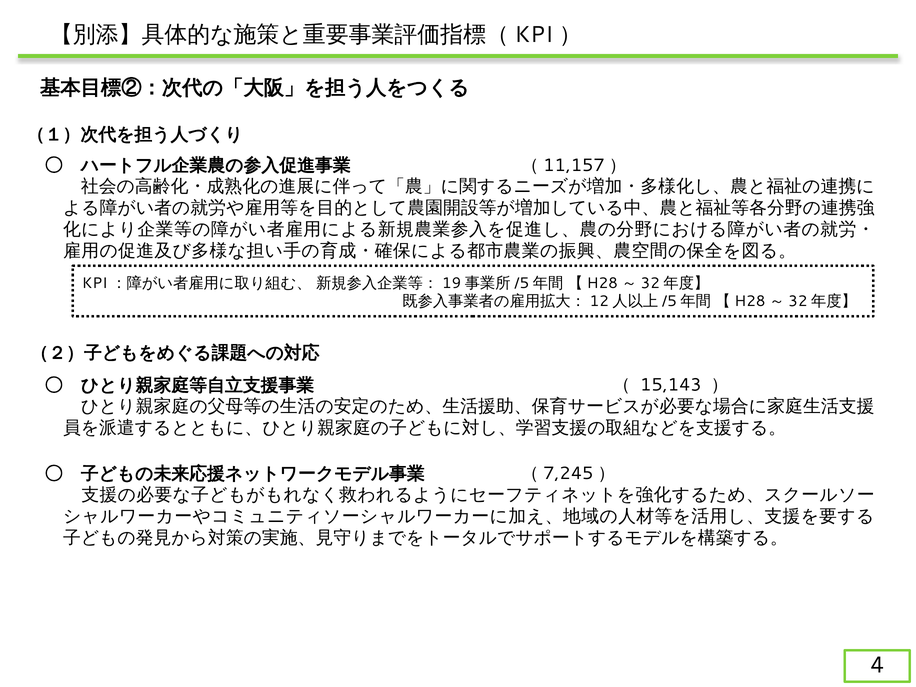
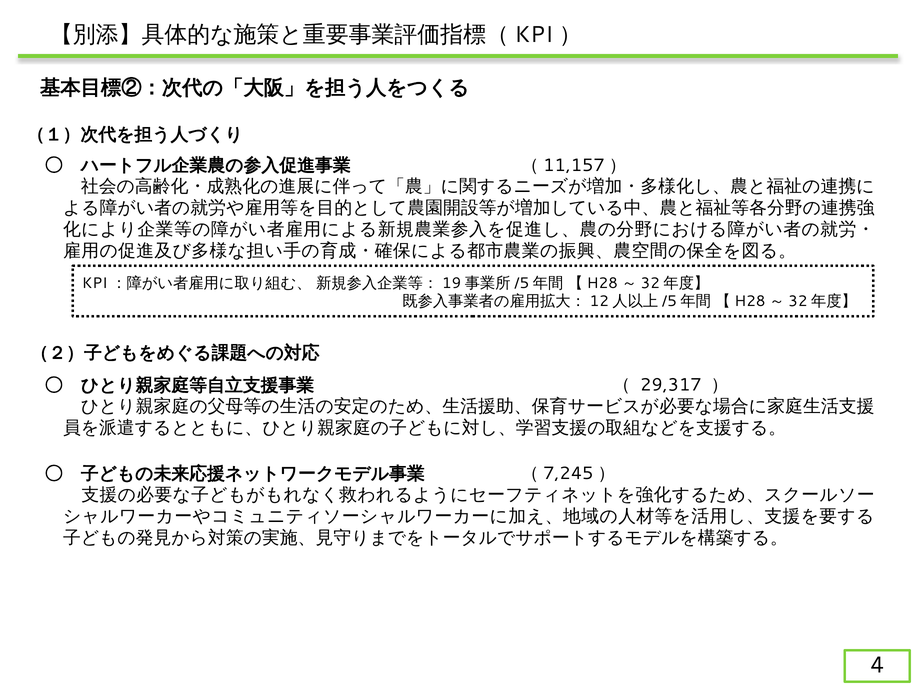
15,143: 15,143 -> 29,317
